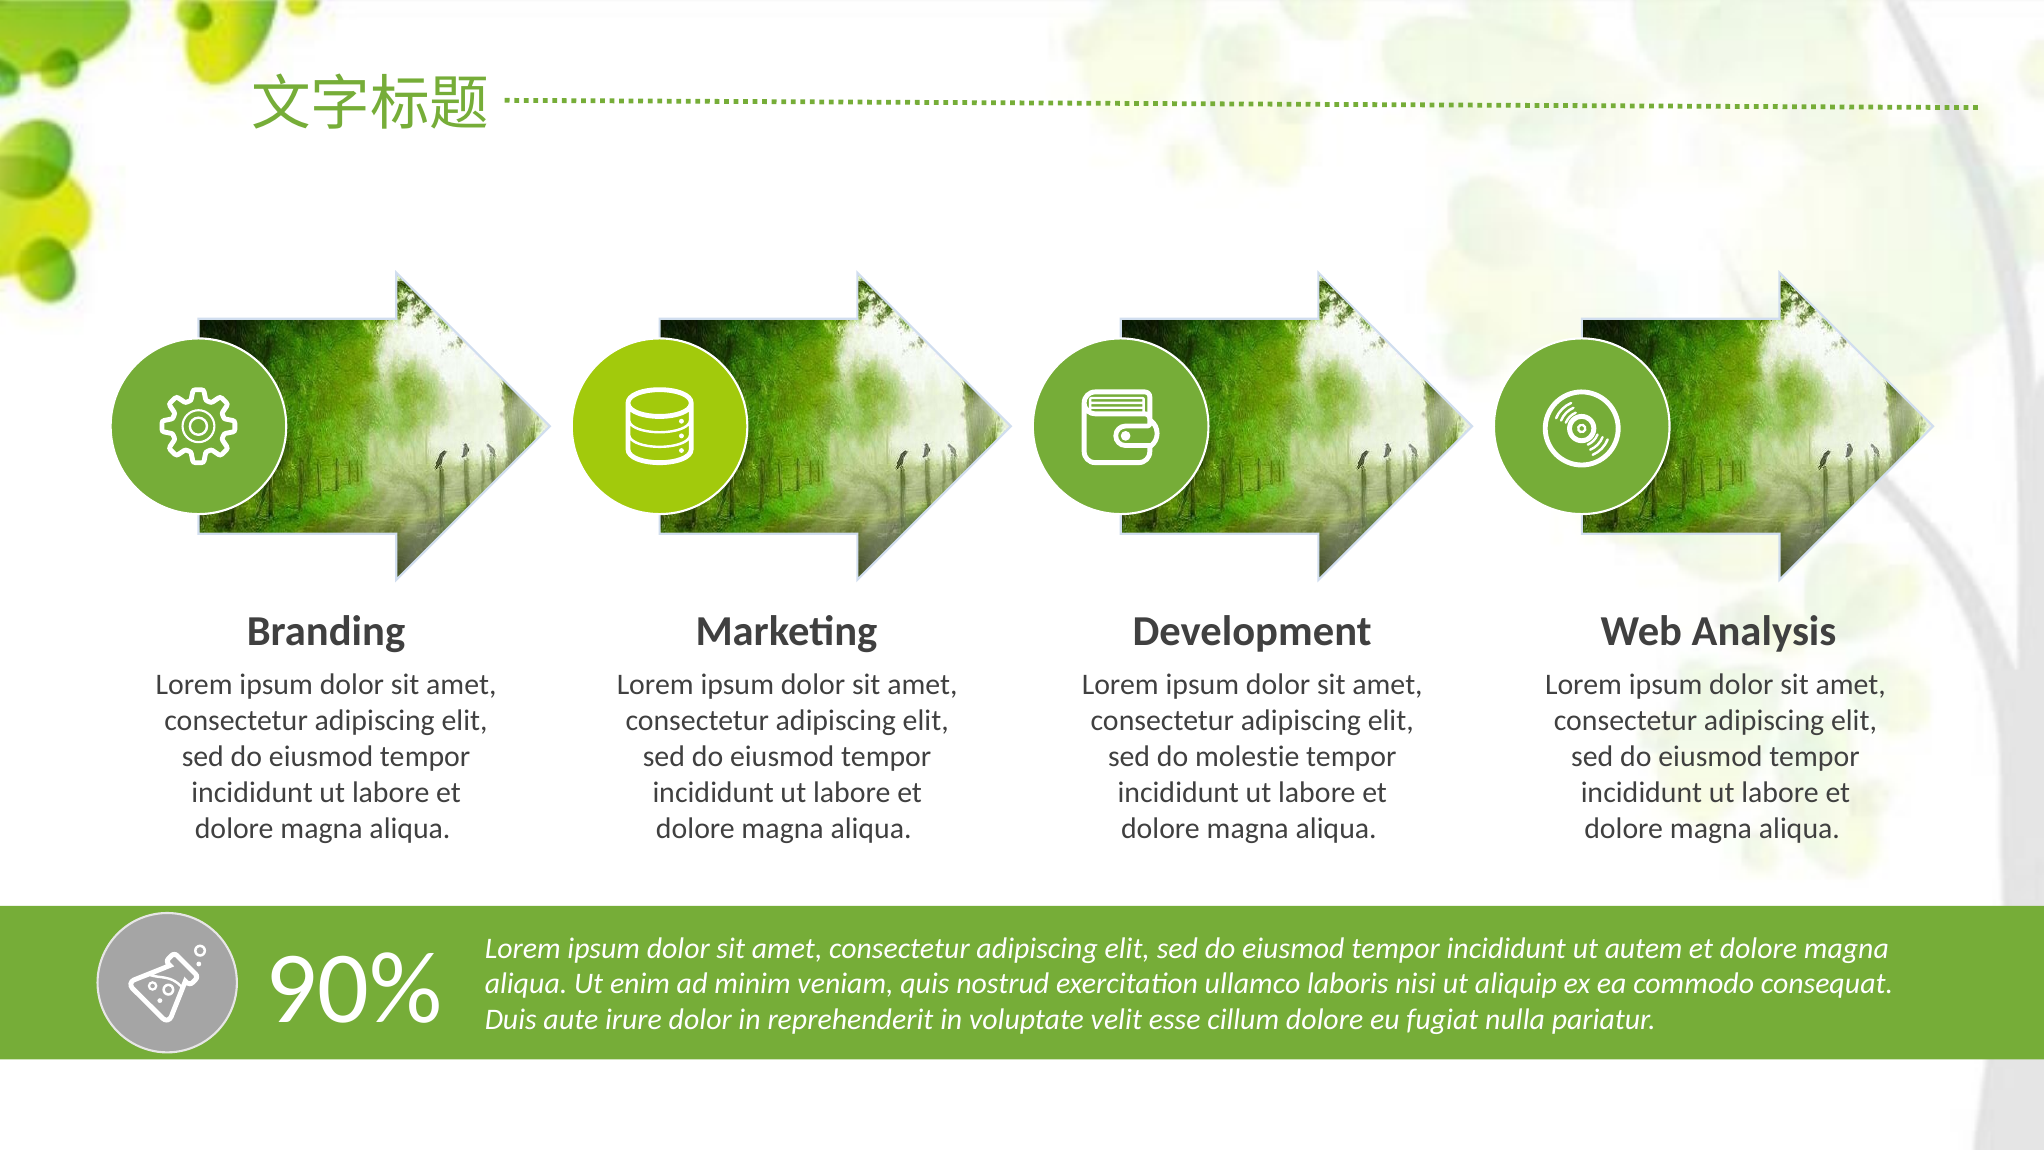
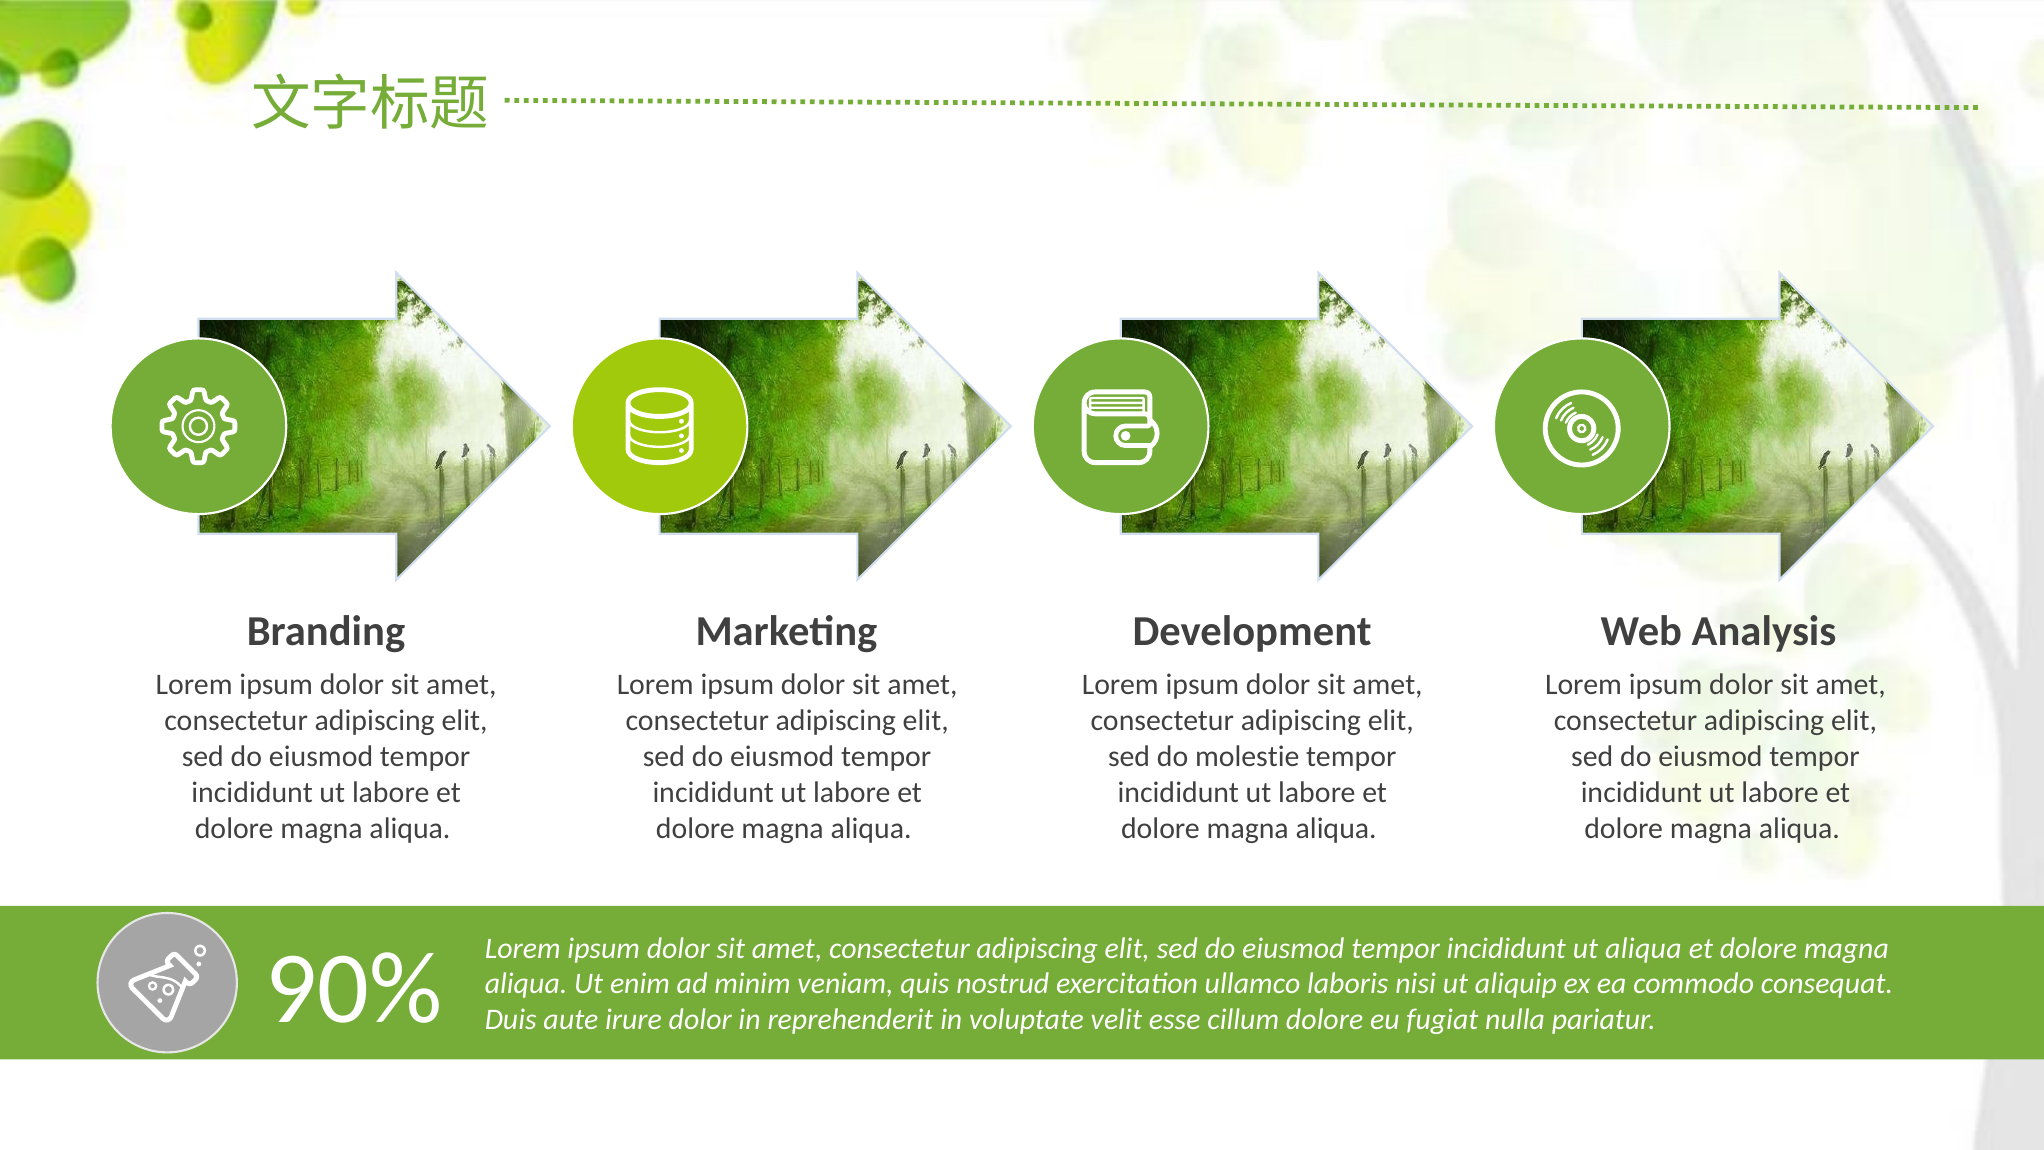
ut autem: autem -> aliqua
